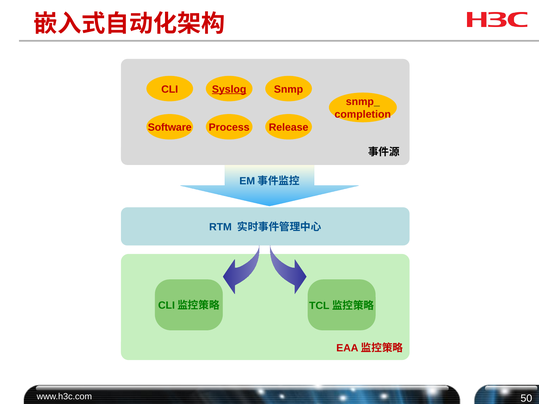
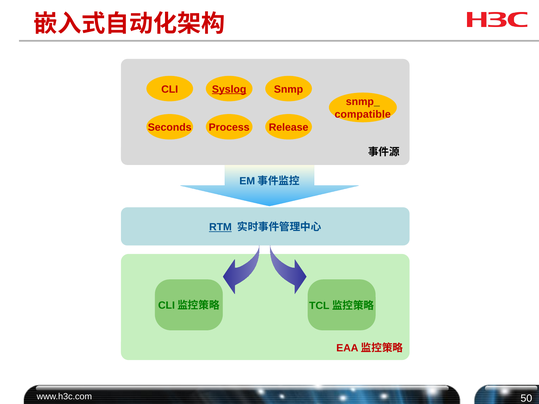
completion: completion -> compatible
Software: Software -> Seconds
RTM underline: none -> present
